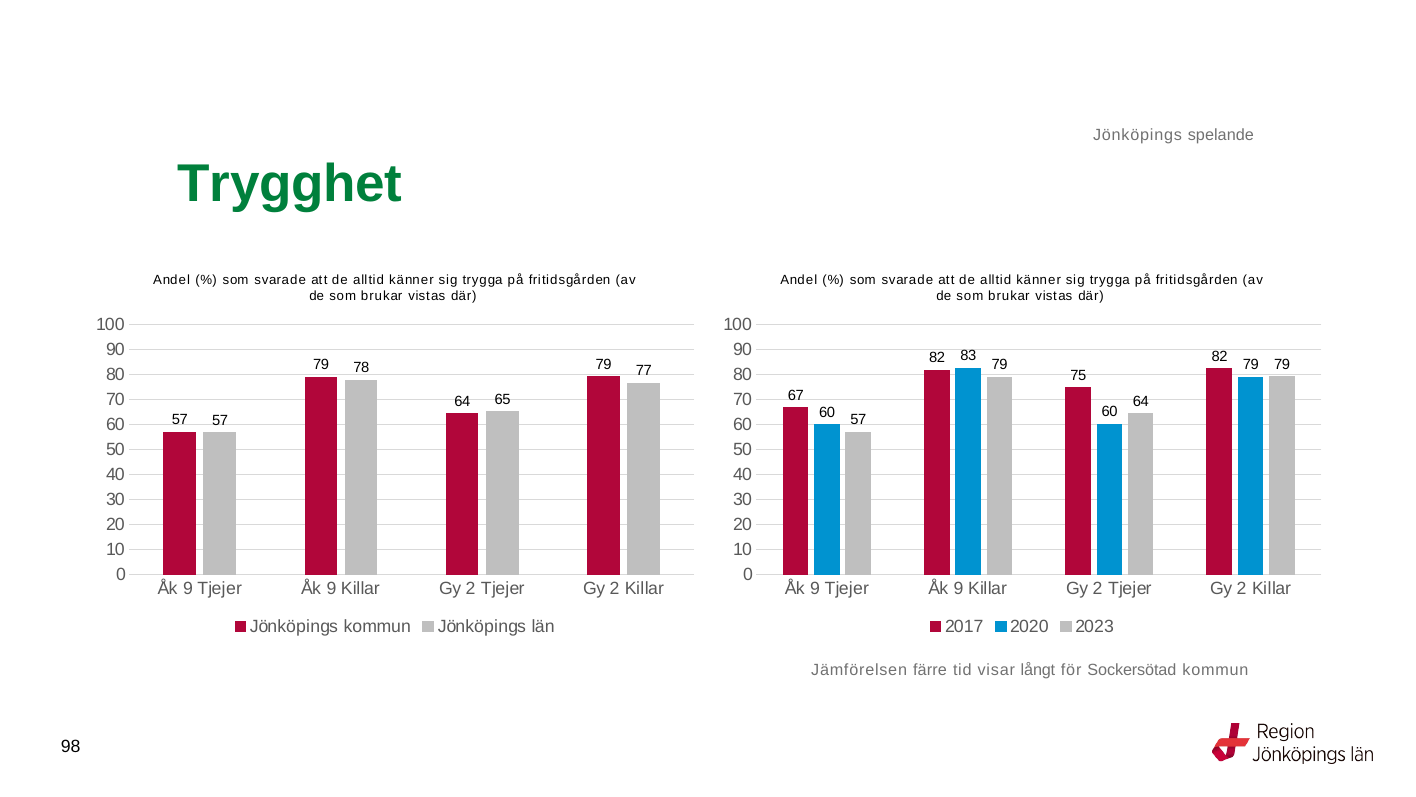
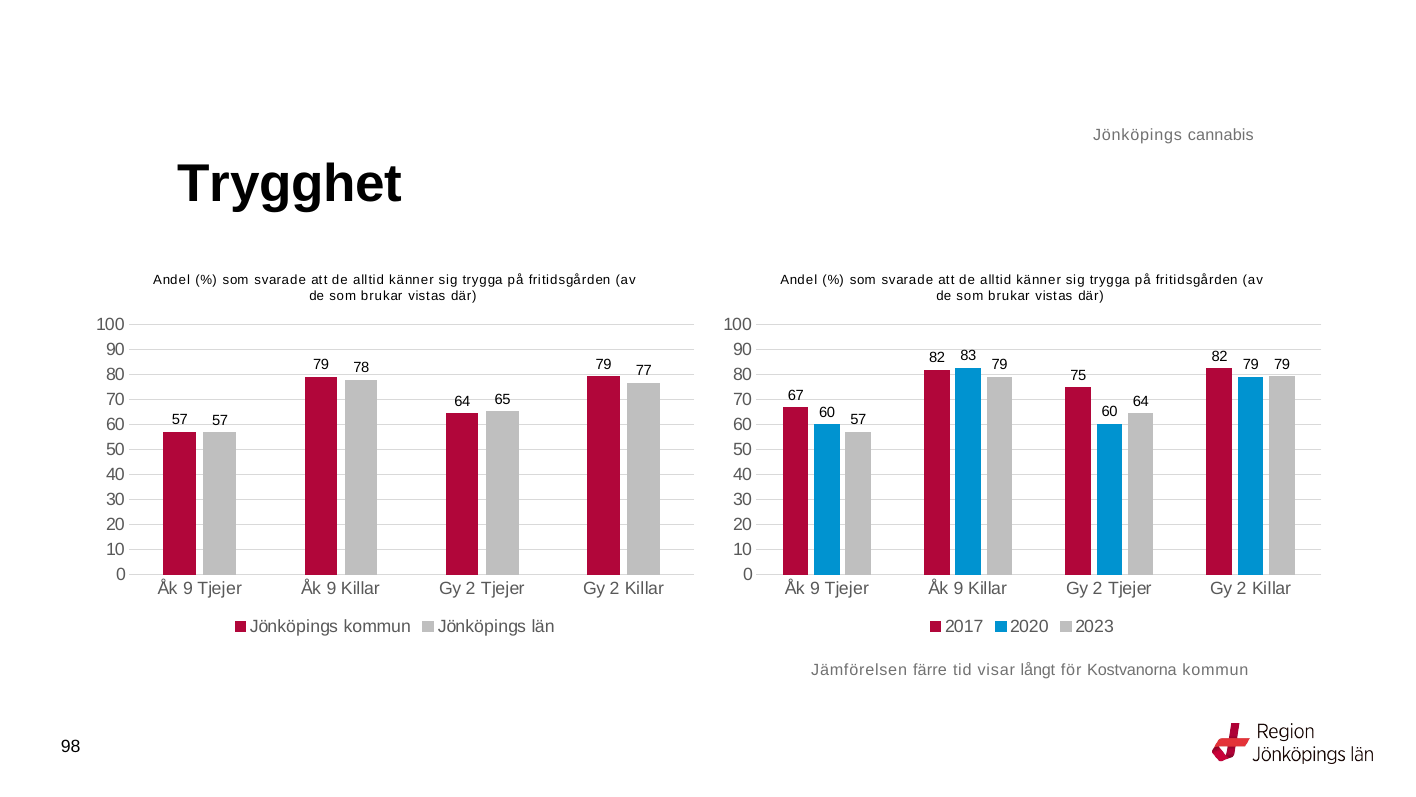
spelande: spelande -> cannabis
Trygghet colour: green -> black
Sockersötad: Sockersötad -> Kostvanorna
